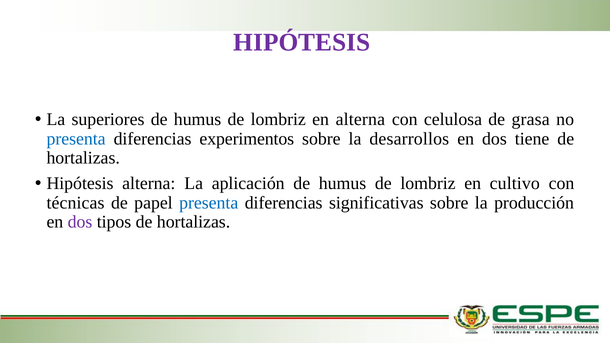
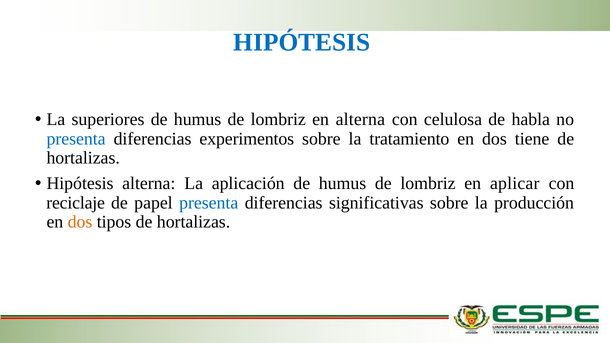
HIPÓTESIS at (302, 42) colour: purple -> blue
grasa: grasa -> habla
desarrollos: desarrollos -> tratamiento
cultivo: cultivo -> aplicar
técnicas: técnicas -> reciclaje
dos at (80, 222) colour: purple -> orange
